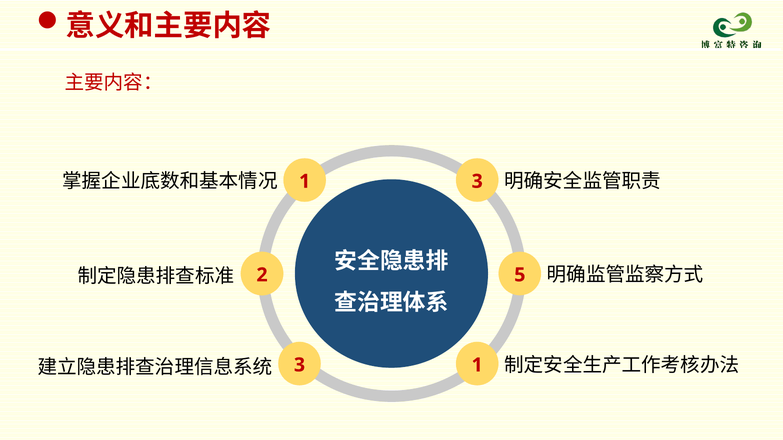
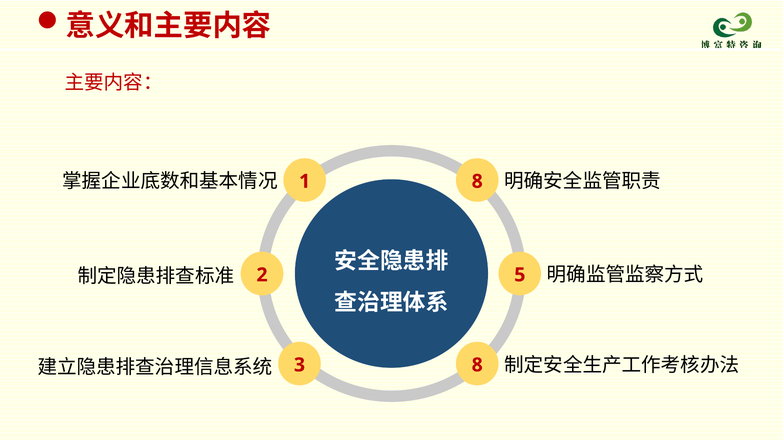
1 3: 3 -> 8
3 1: 1 -> 8
